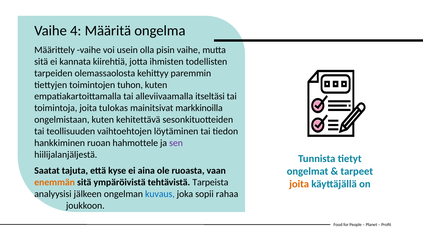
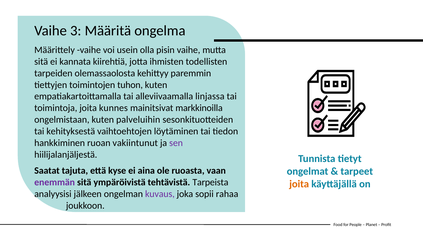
4: 4 -> 3
itseltäsi: itseltäsi -> linjassa
tulokas: tulokas -> kunnes
kehitettävä: kehitettävä -> palveluihin
teollisuuden: teollisuuden -> kehityksestä
hahmottele: hahmottele -> vakiintunut
enemmän colour: orange -> purple
kuvaus colour: blue -> purple
